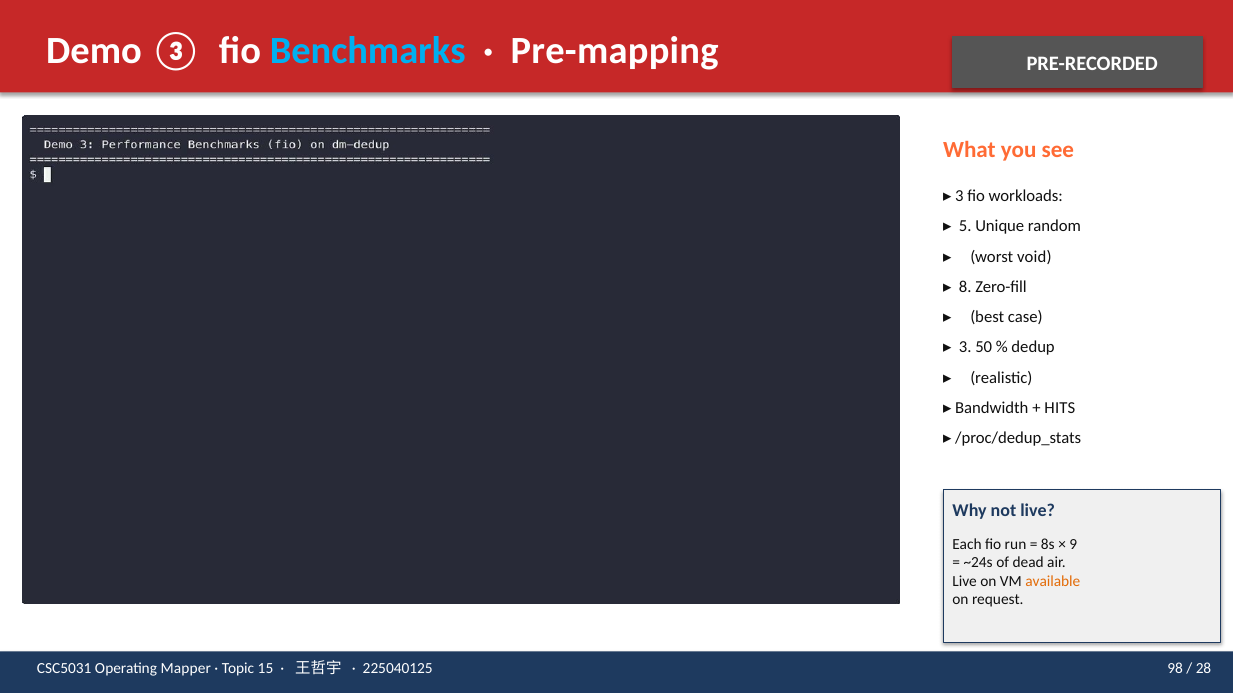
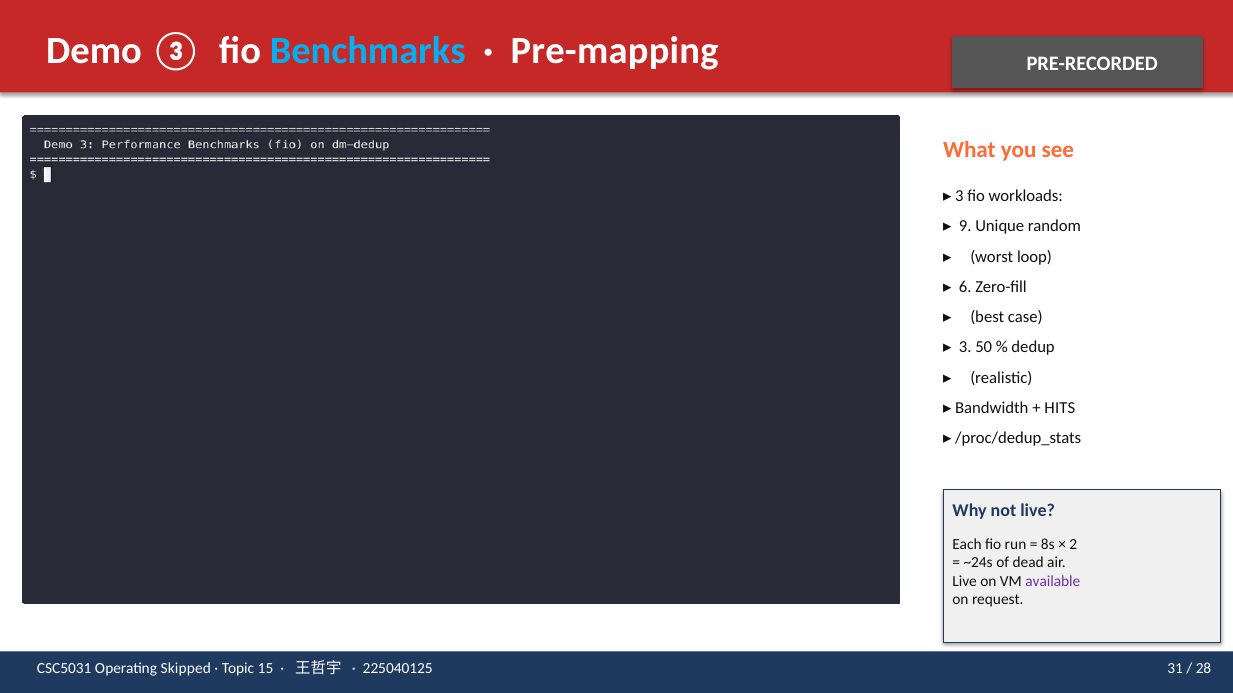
5: 5 -> 9
void: void -> loop
8: 8 -> 6
9: 9 -> 2
available colour: orange -> purple
Mapper: Mapper -> Skipped
98: 98 -> 31
